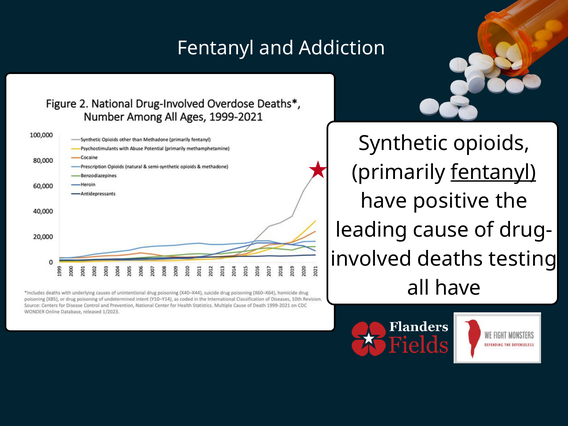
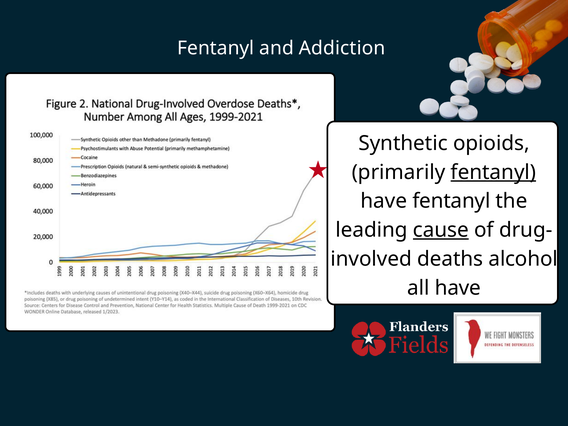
have positive: positive -> fentanyl
cause underline: none -> present
testing: testing -> alcohol
